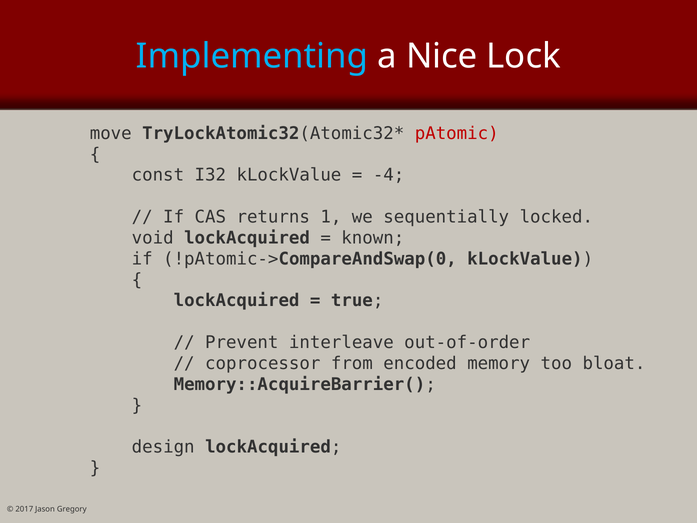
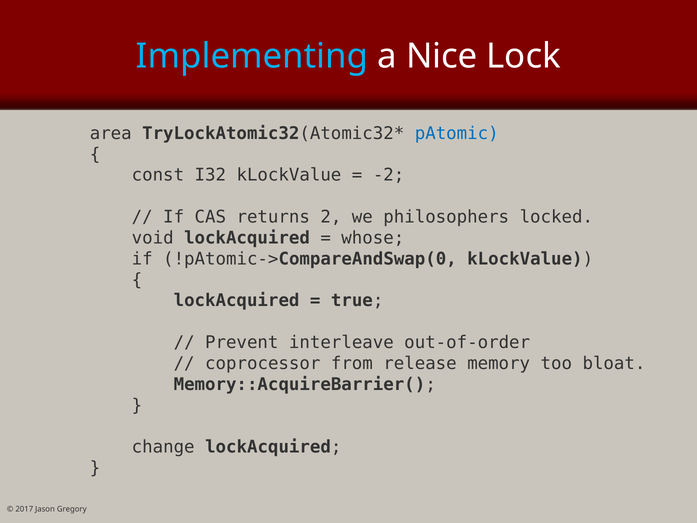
move: move -> area
pAtomic colour: red -> blue
-4: -4 -> -2
1: 1 -> 2
sequentially: sequentially -> philosophers
known: known -> whose
encoded: encoded -> release
design: design -> change
